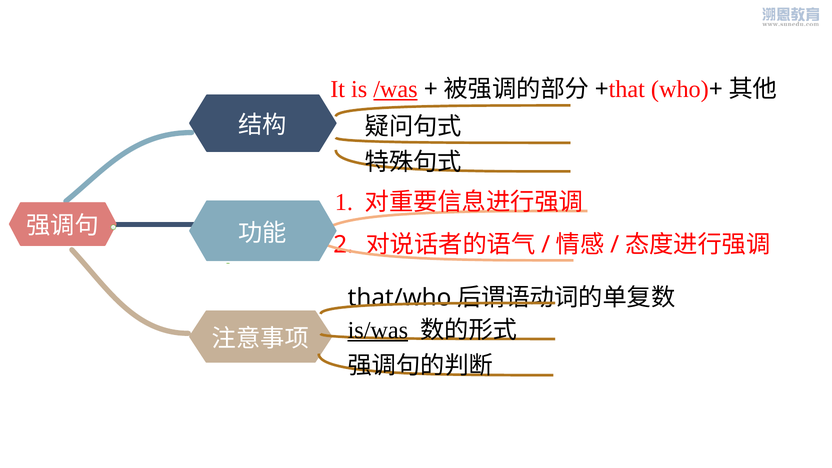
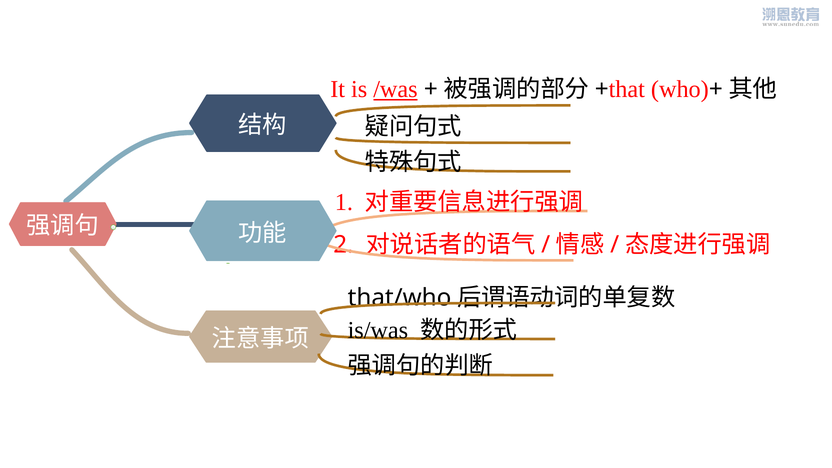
is/was underline: present -> none
